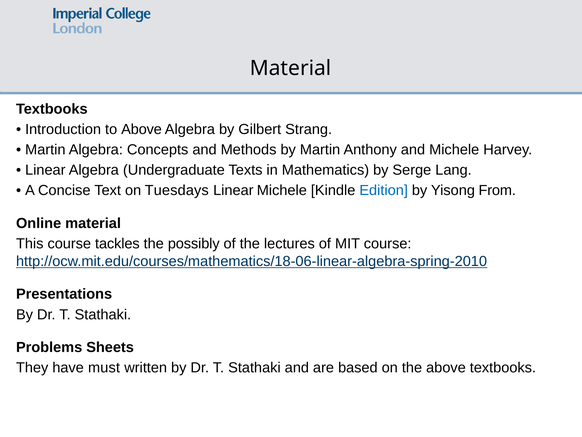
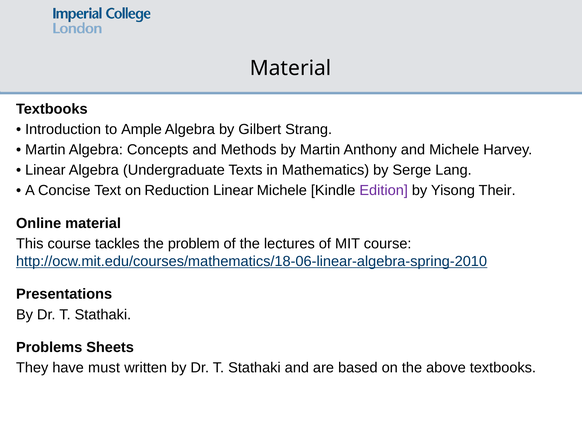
to Above: Above -> Ample
Tuesdays: Tuesdays -> Reduction
Edition colour: blue -> purple
From: From -> Their
possibly: possibly -> problem
